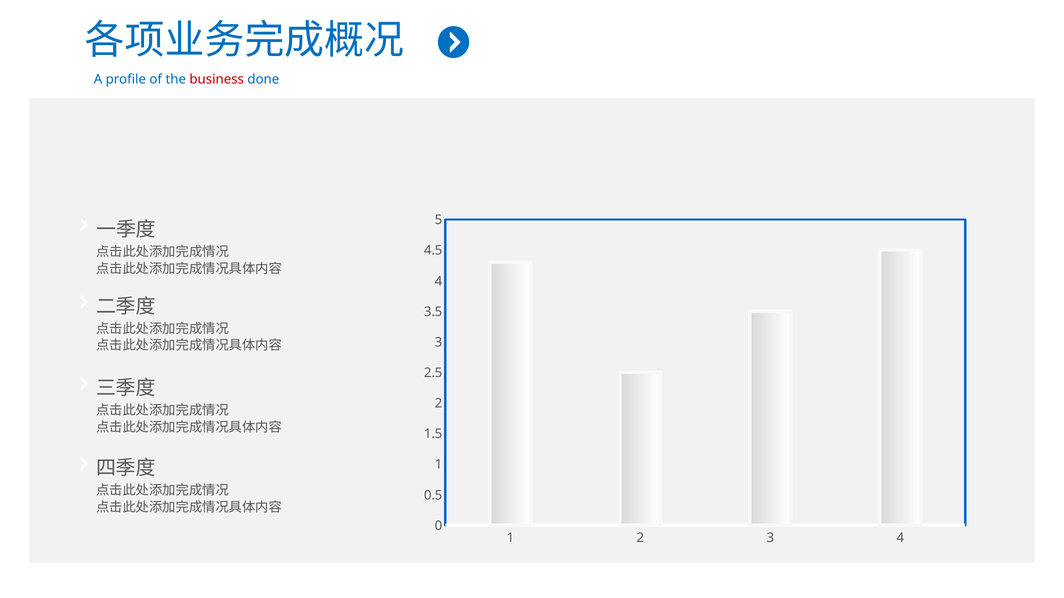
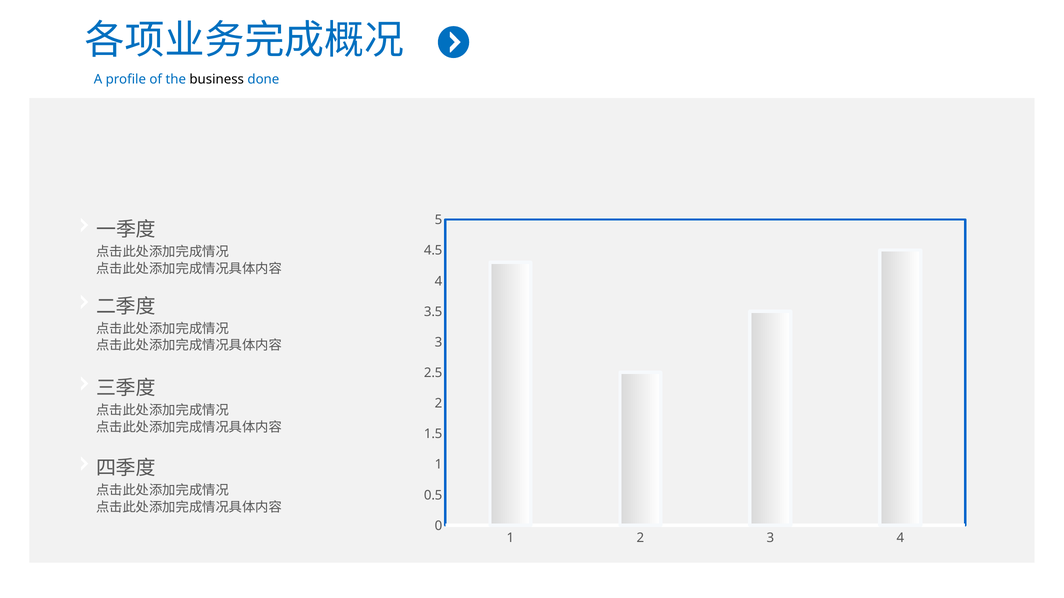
business colour: red -> black
